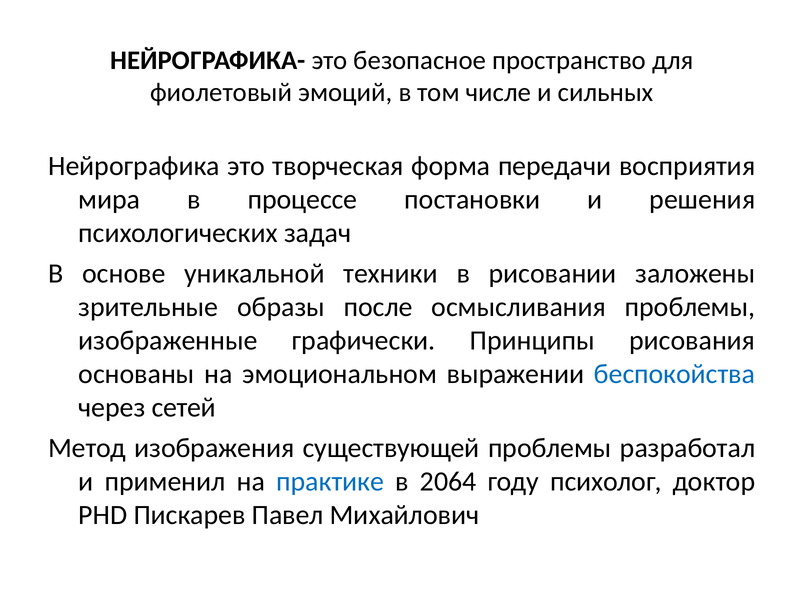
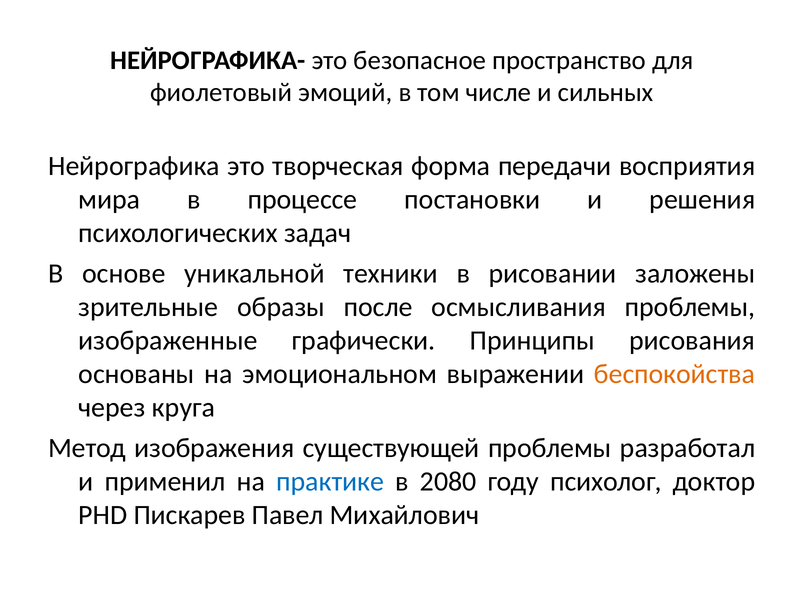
беспокойства colour: blue -> orange
сетей: сетей -> круга
2064: 2064 -> 2080
